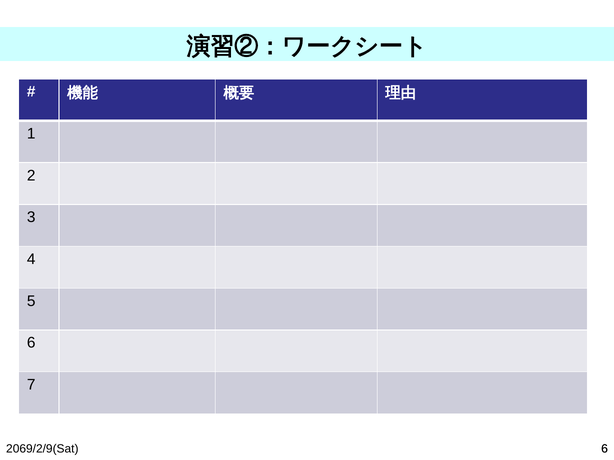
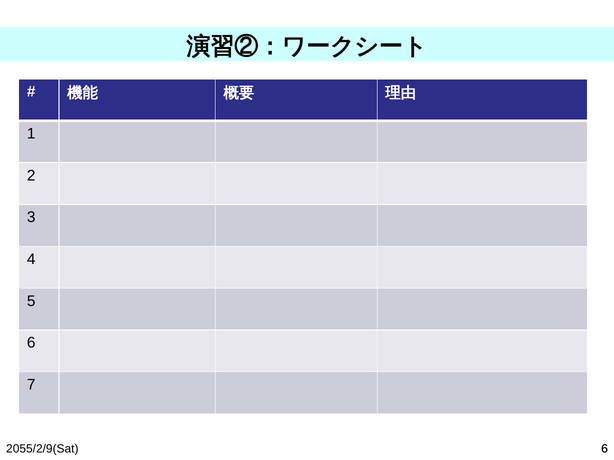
2069/2/9(Sat: 2069/2/9(Sat -> 2055/2/9(Sat
